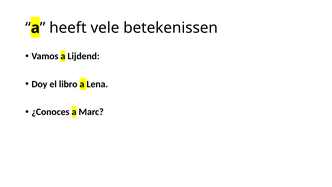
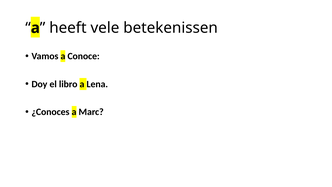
Lijdend: Lijdend -> Conoce
